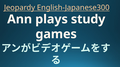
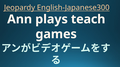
study: study -> teach
